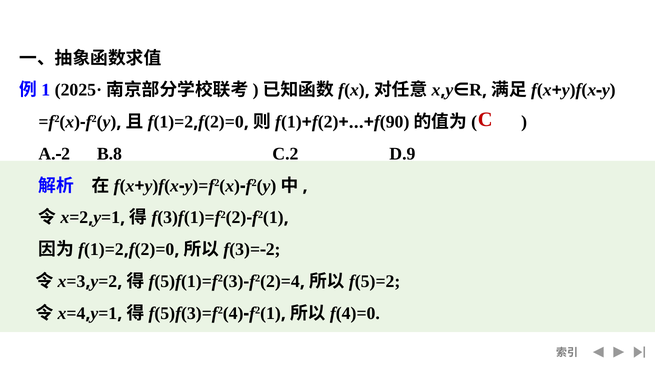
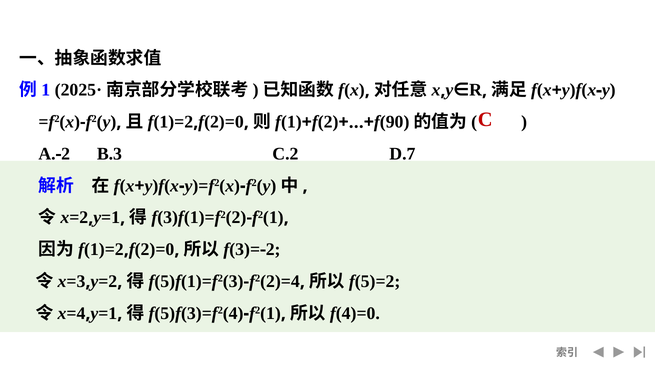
B.8: B.8 -> B.3
D.9: D.9 -> D.7
